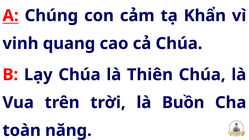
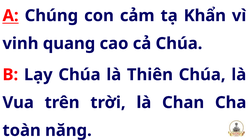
Buồn: Buồn -> Chan
